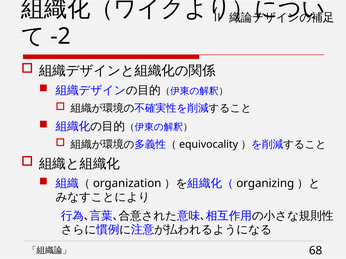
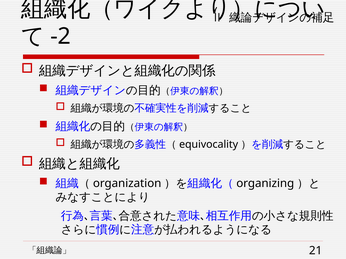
68: 68 -> 21
